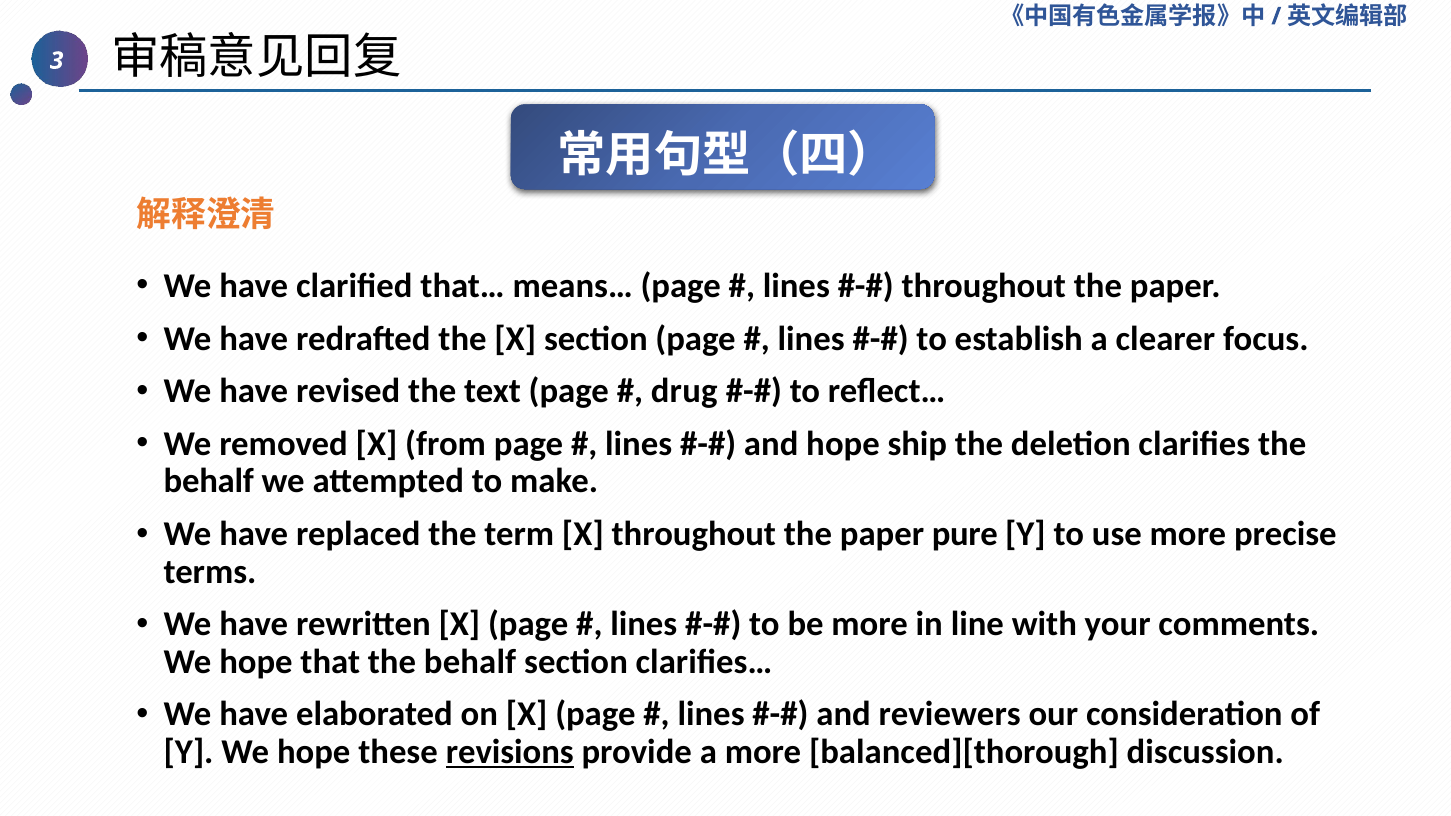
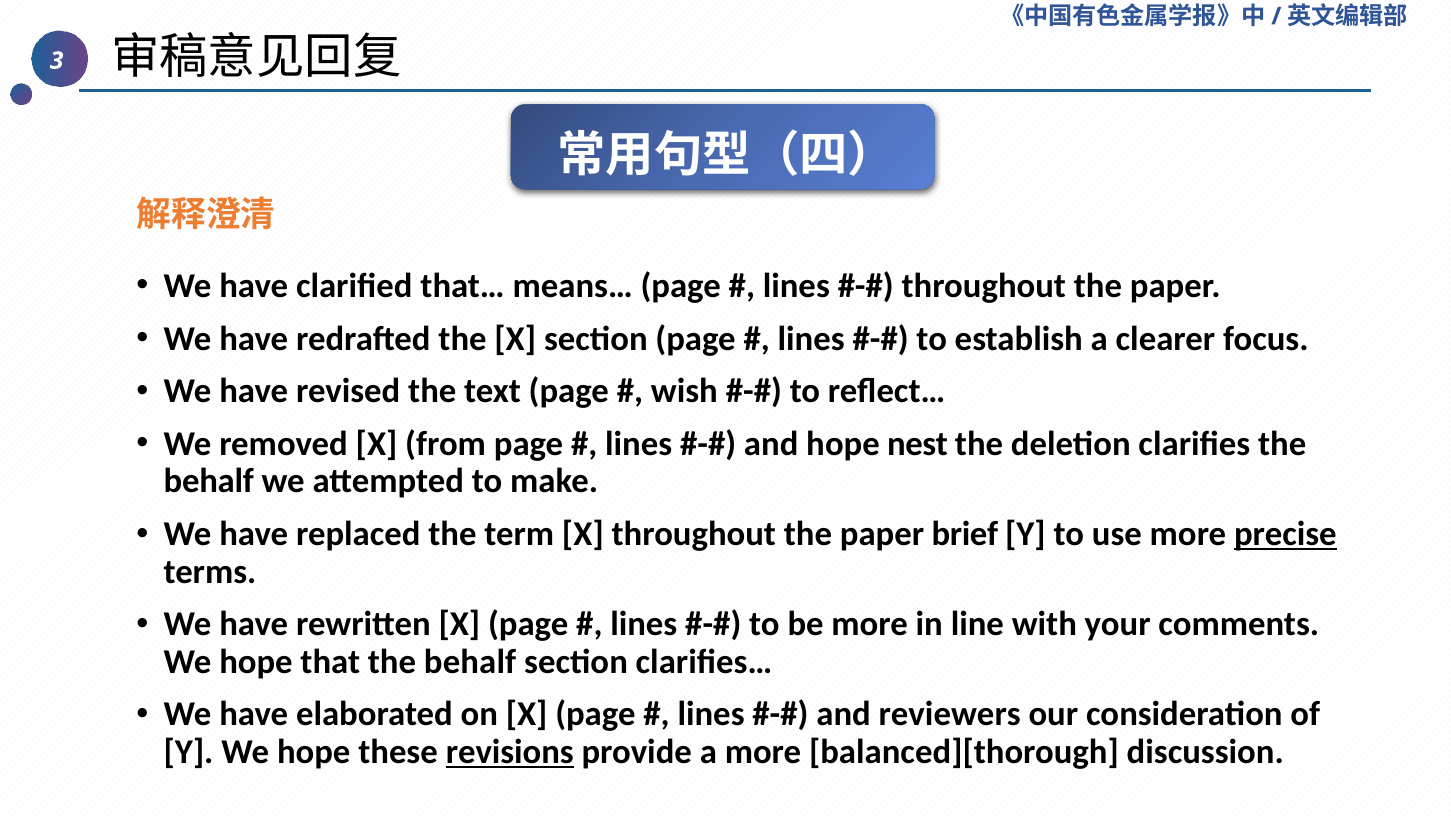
drug: drug -> wish
ship: ship -> nest
pure: pure -> brief
precise underline: none -> present
